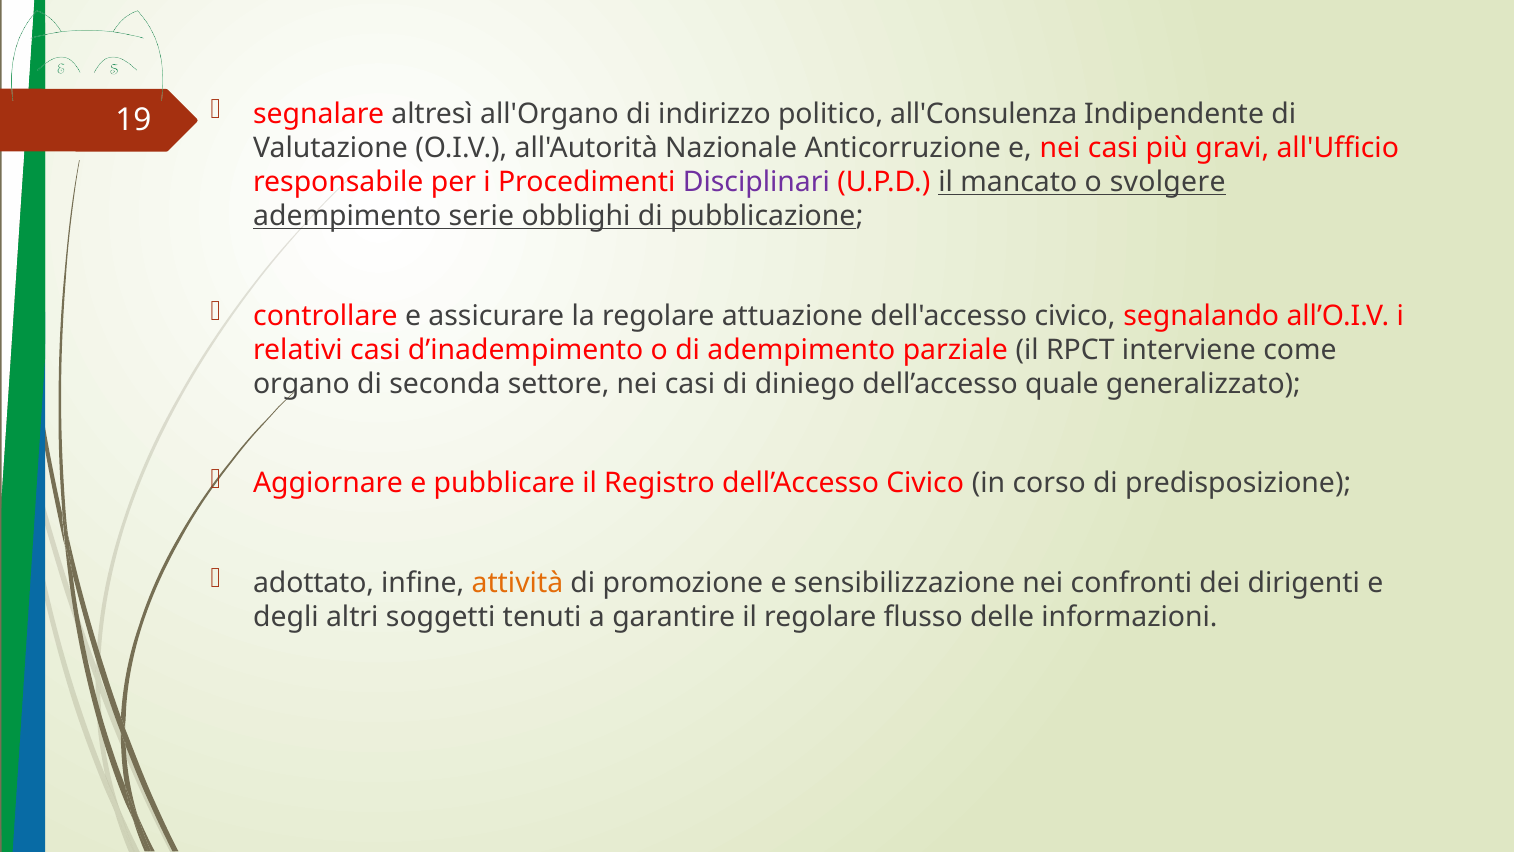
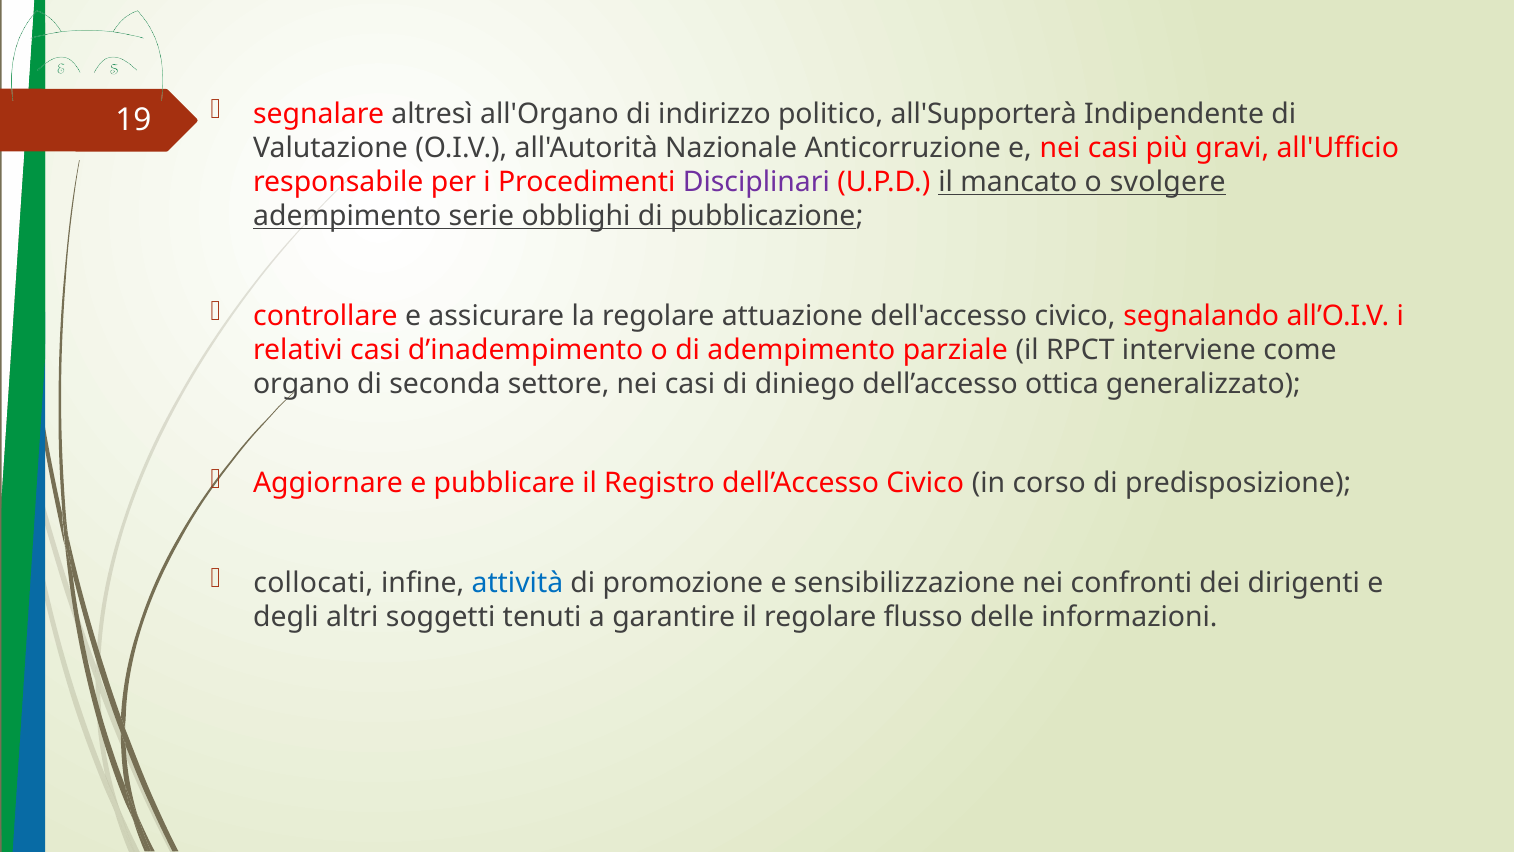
all'Consulenza: all'Consulenza -> all'Supporterà
quale: quale -> ottica
adottato: adottato -> collocati
attività colour: orange -> blue
